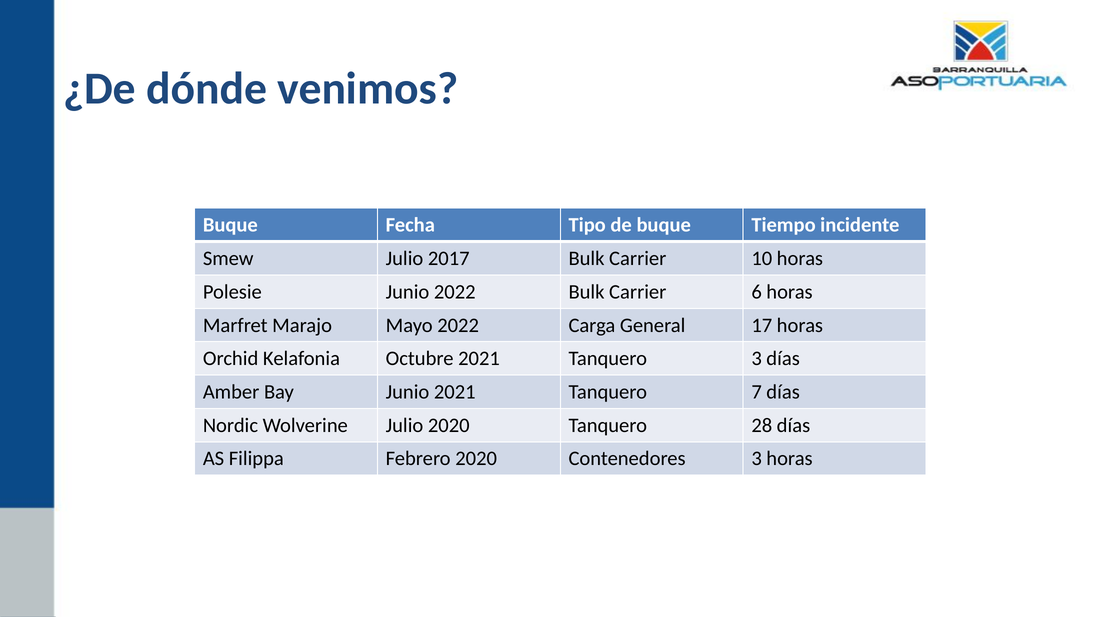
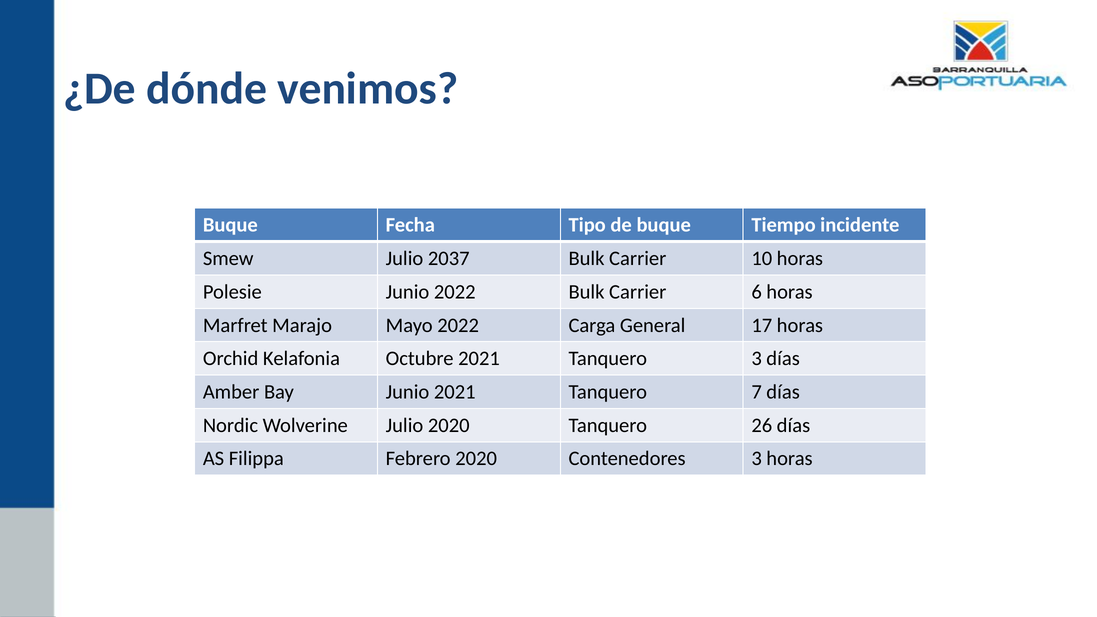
2017: 2017 -> 2037
28: 28 -> 26
